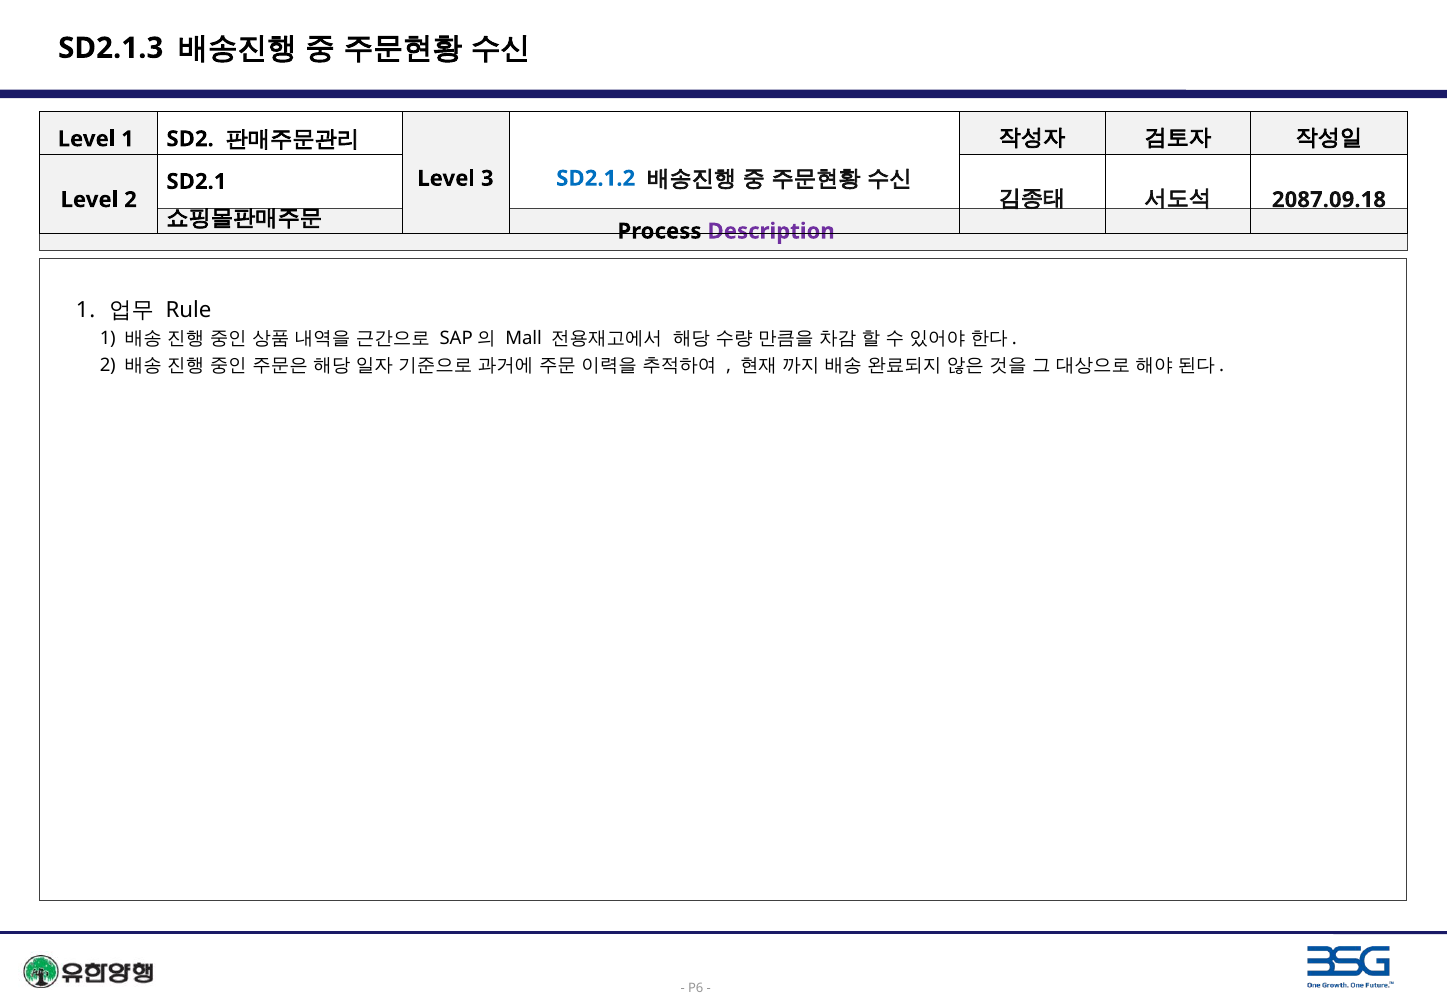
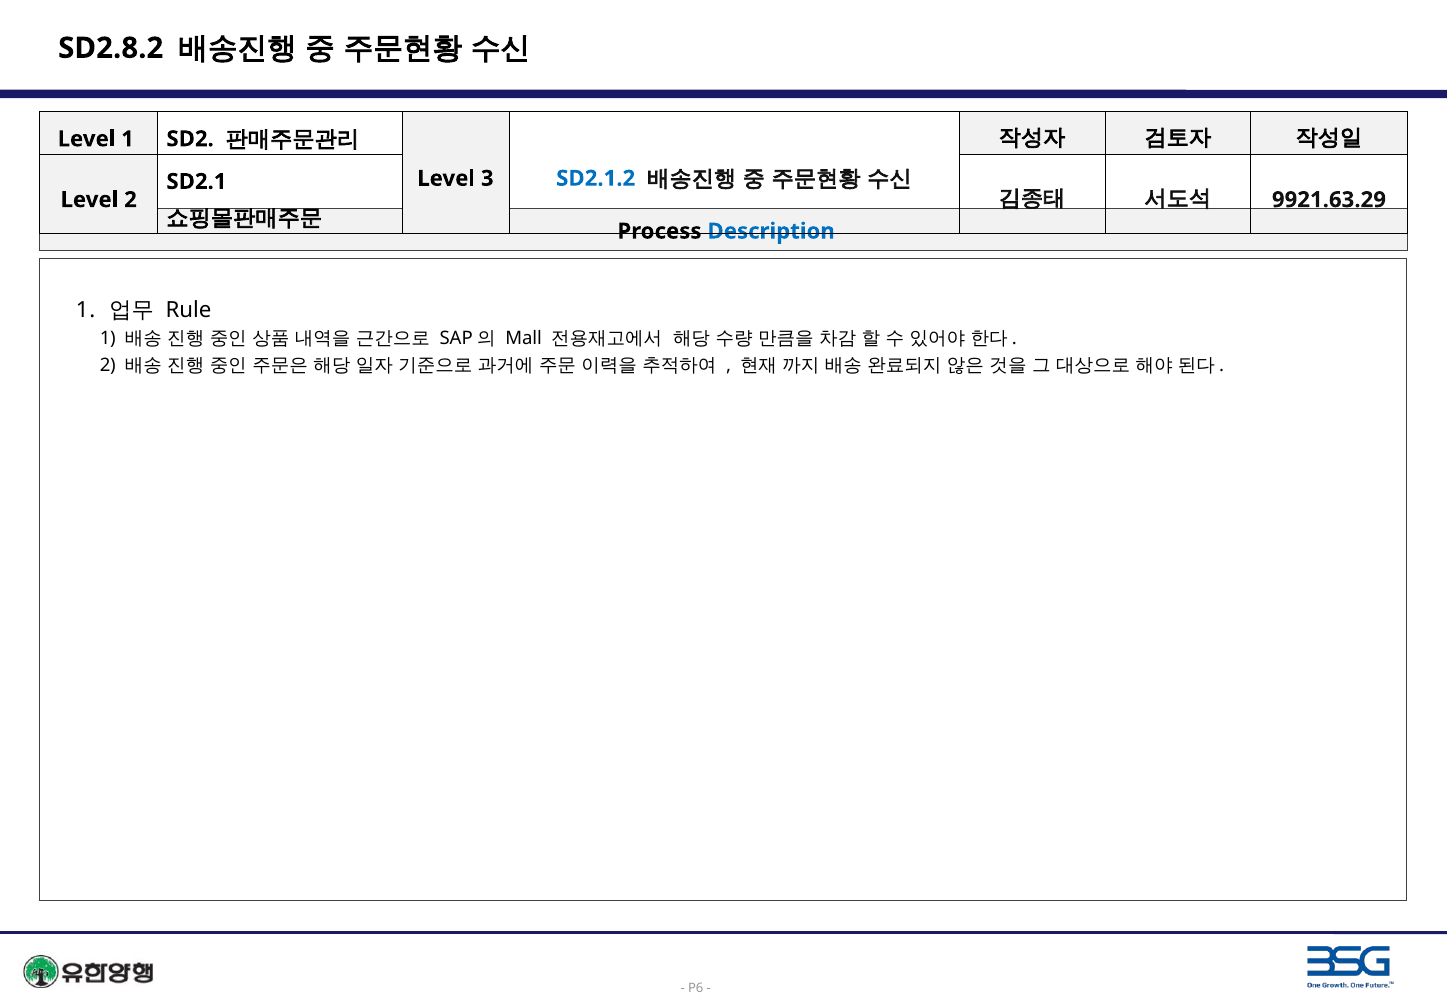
SD2.1.3: SD2.1.3 -> SD2.8.2
2087.09.18: 2087.09.18 -> 9921.63.29
Description colour: purple -> blue
